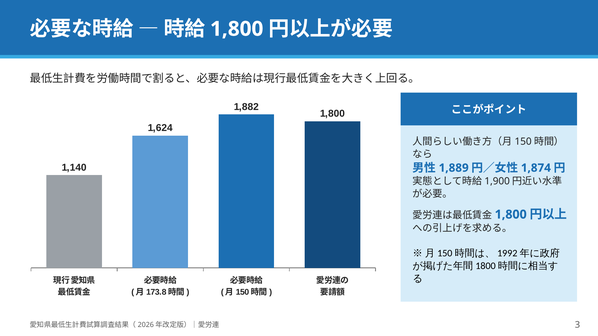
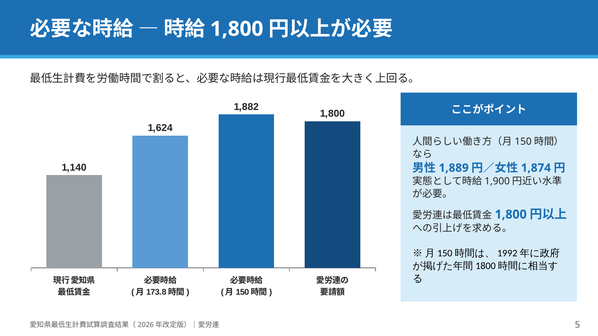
3: 3 -> 5
